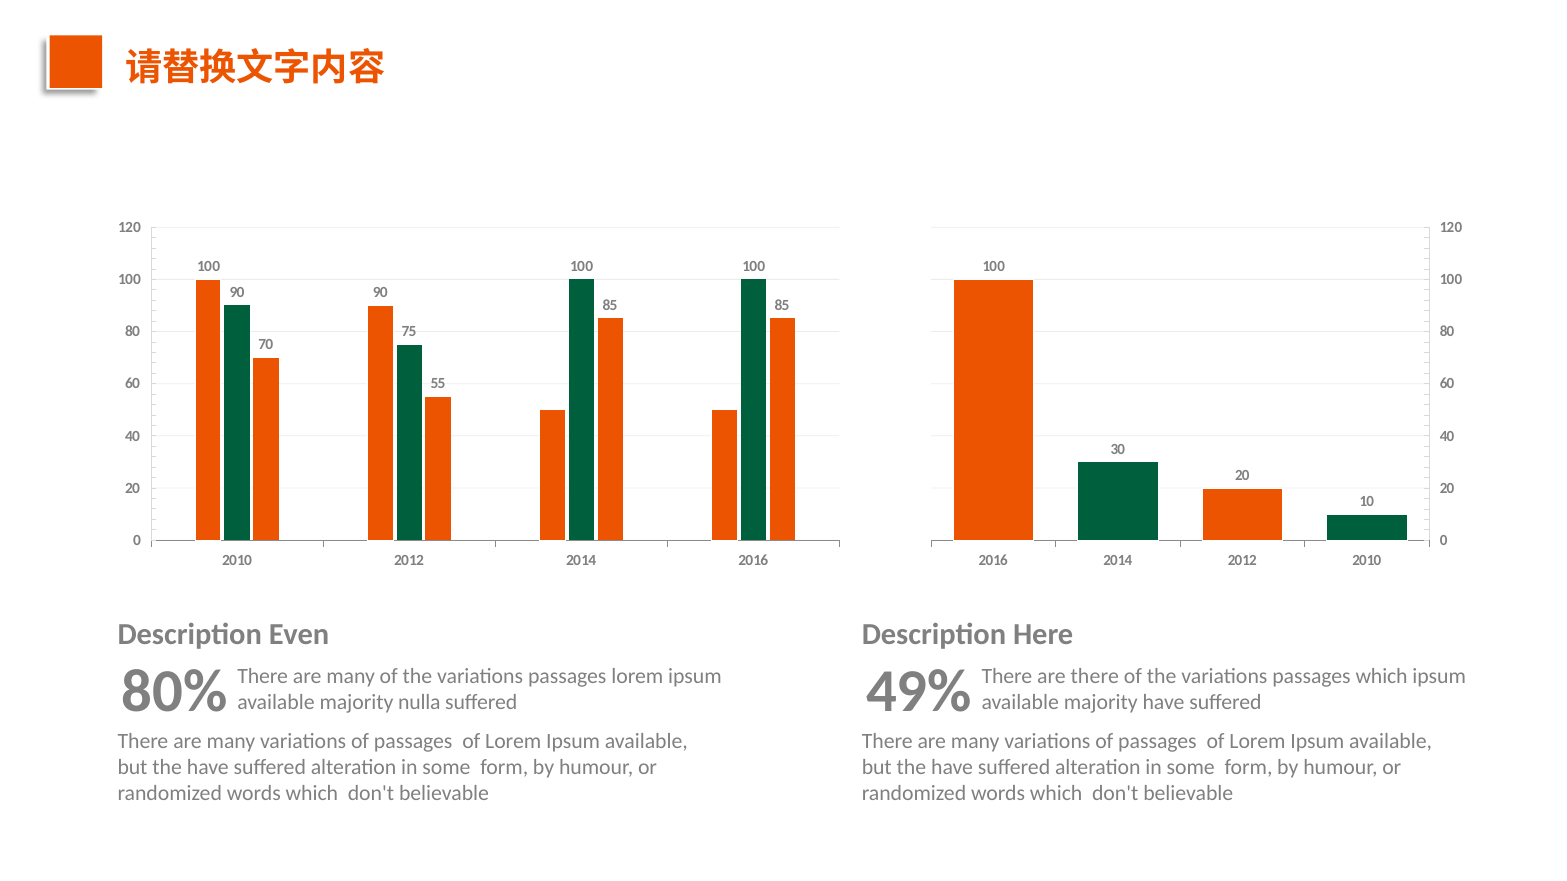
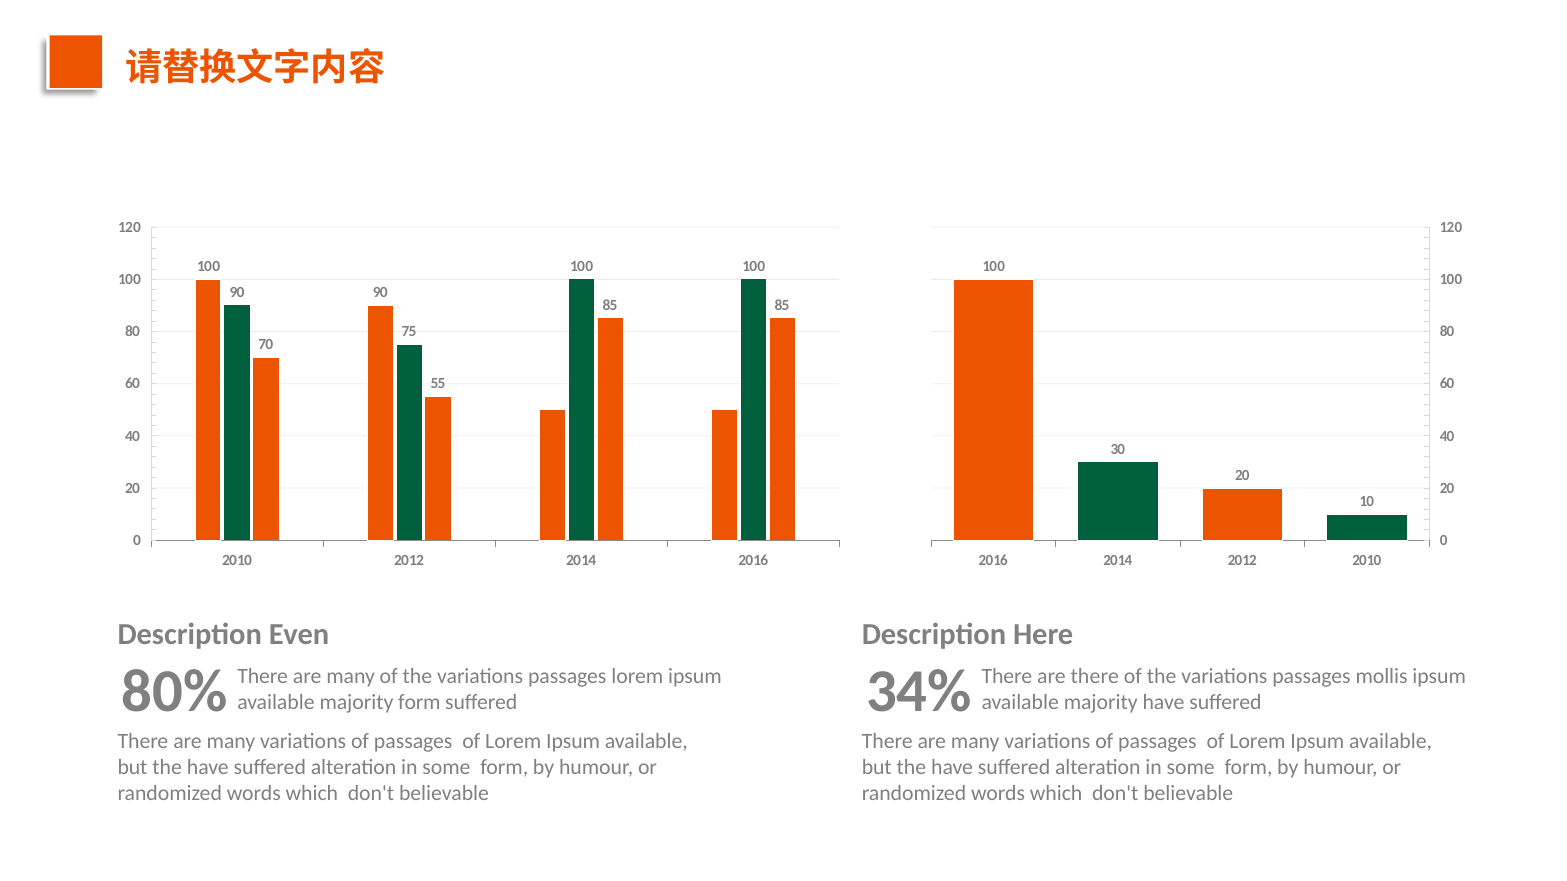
49%: 49% -> 34%
passages which: which -> mollis
majority nulla: nulla -> form
